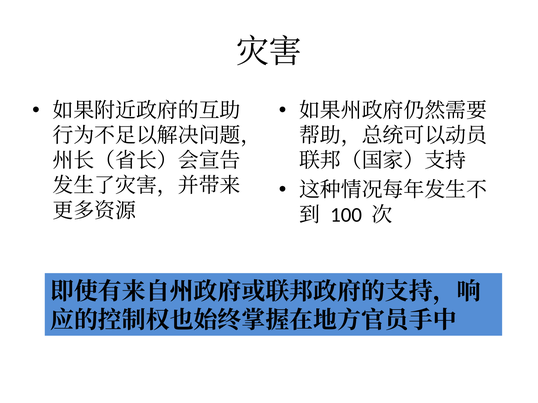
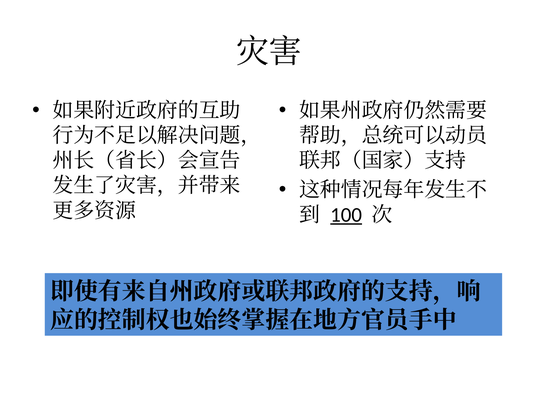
100 underline: none -> present
